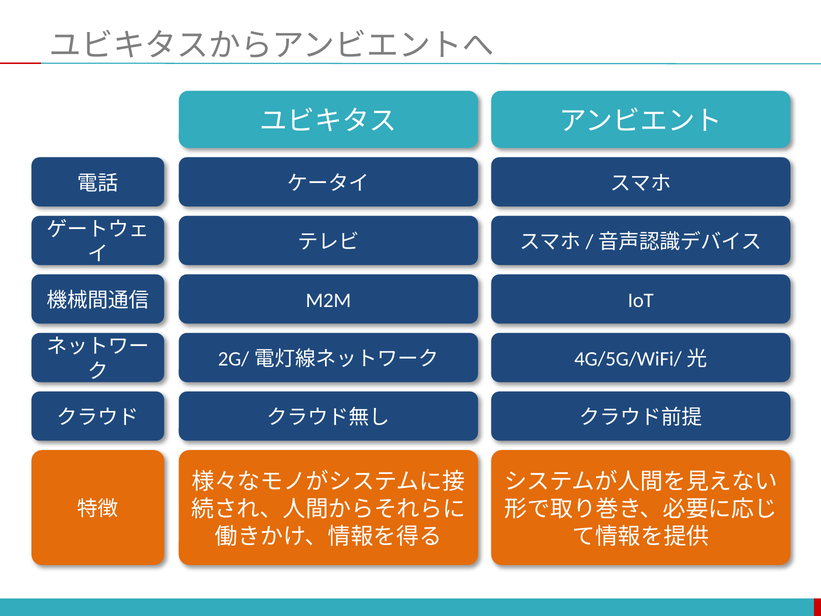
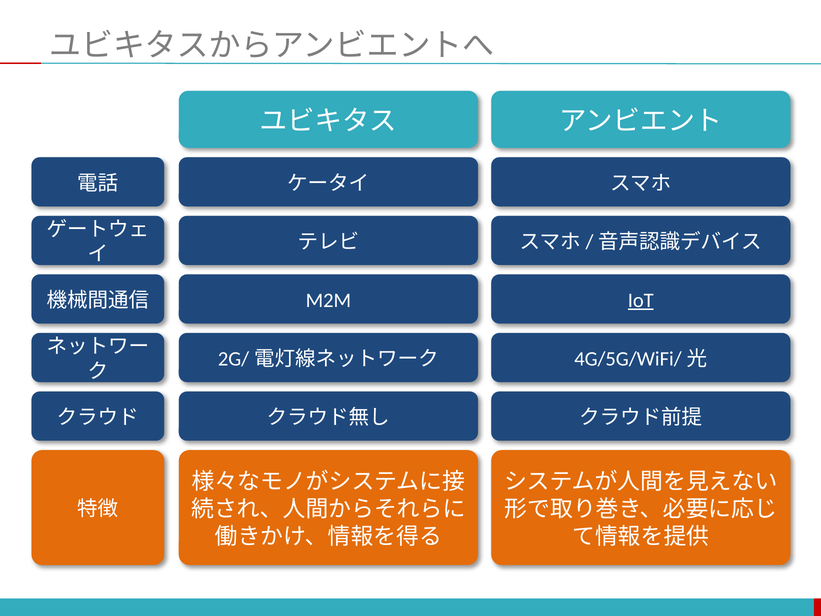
IoT underline: none -> present
